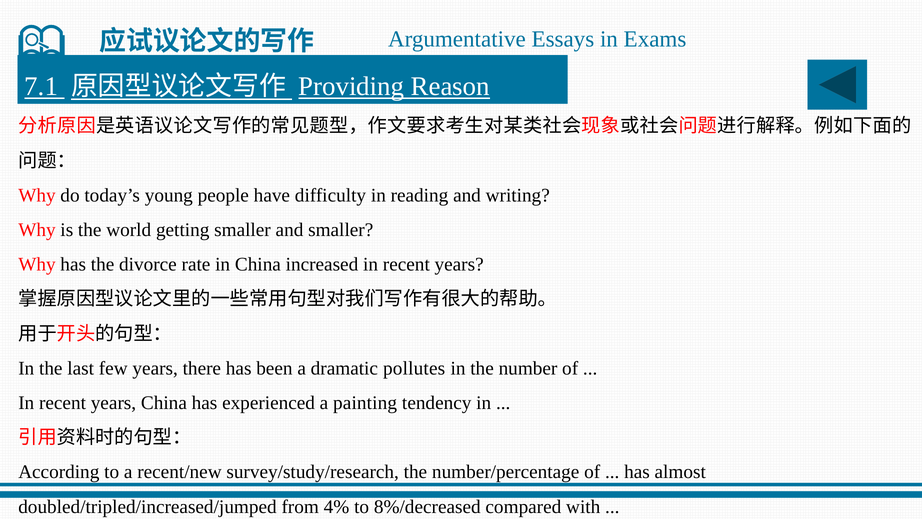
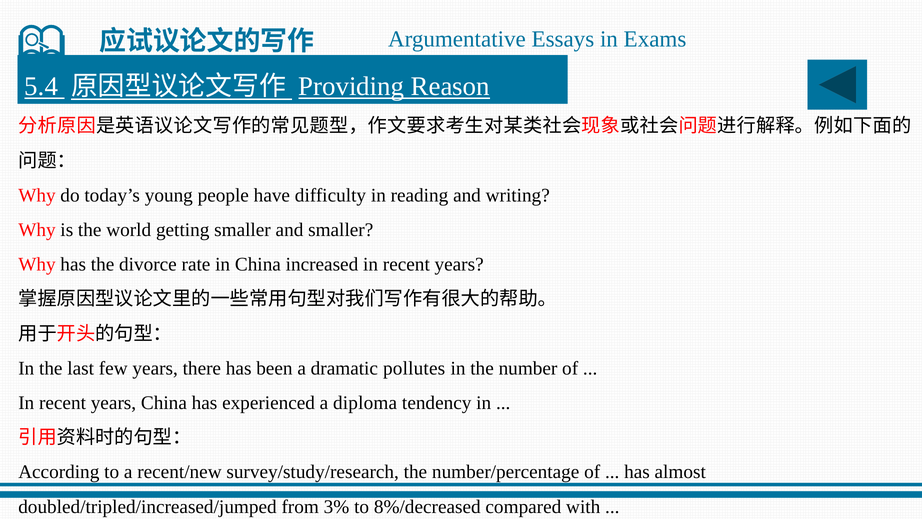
7.1: 7.1 -> 5.4
painting: painting -> diploma
4%: 4% -> 3%
